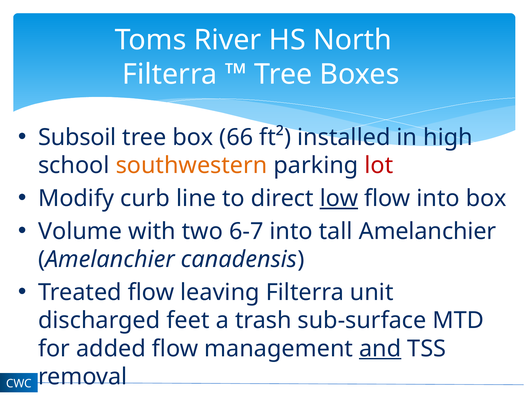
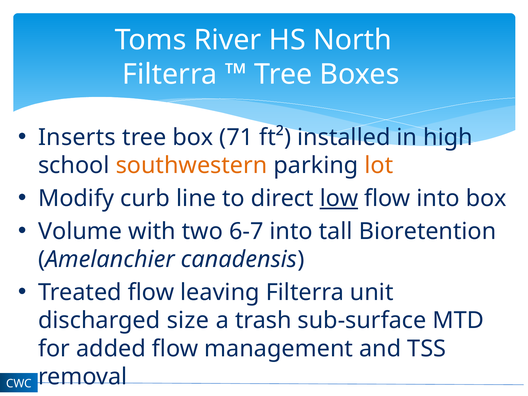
Subsoil: Subsoil -> Inserts
66: 66 -> 71
lot colour: red -> orange
tall Amelanchier: Amelanchier -> Bioretention
feet: feet -> size
and underline: present -> none
